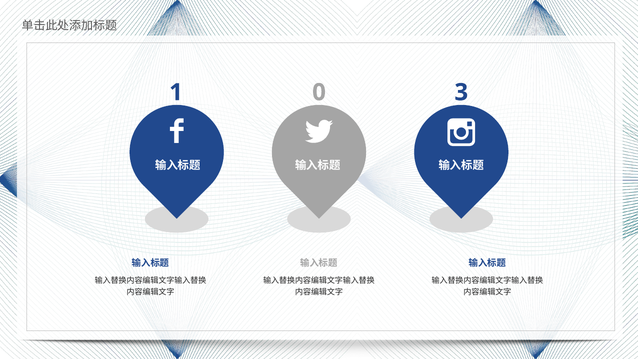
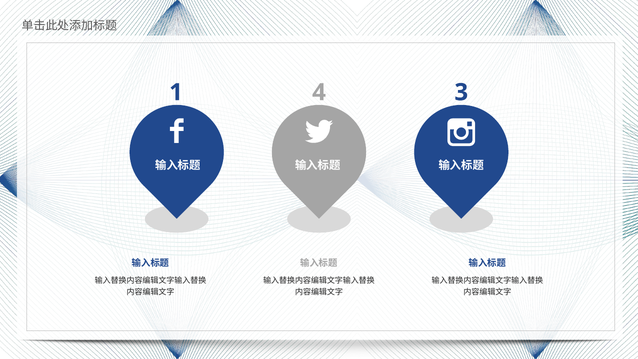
0: 0 -> 4
